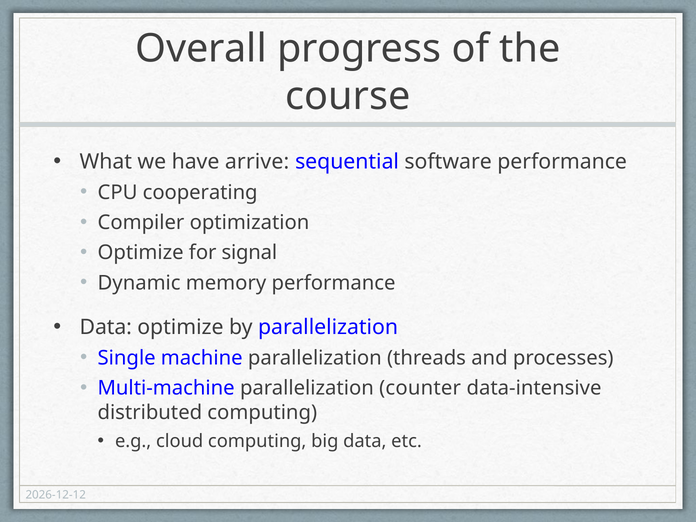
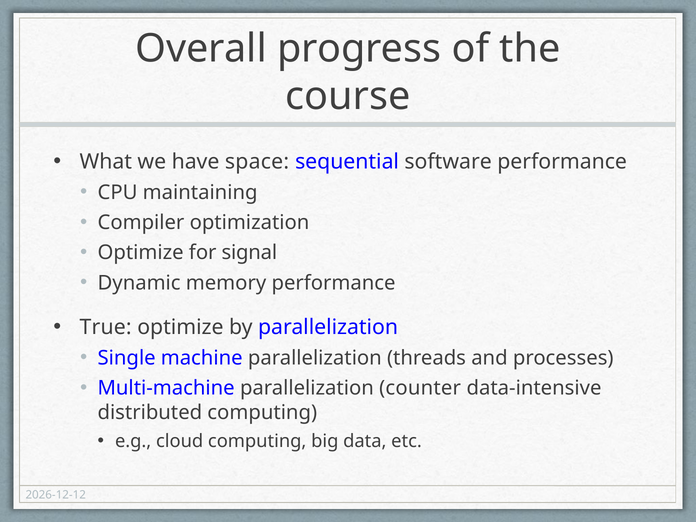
arrive: arrive -> space
cooperating: cooperating -> maintaining
Data at (106, 327): Data -> True
